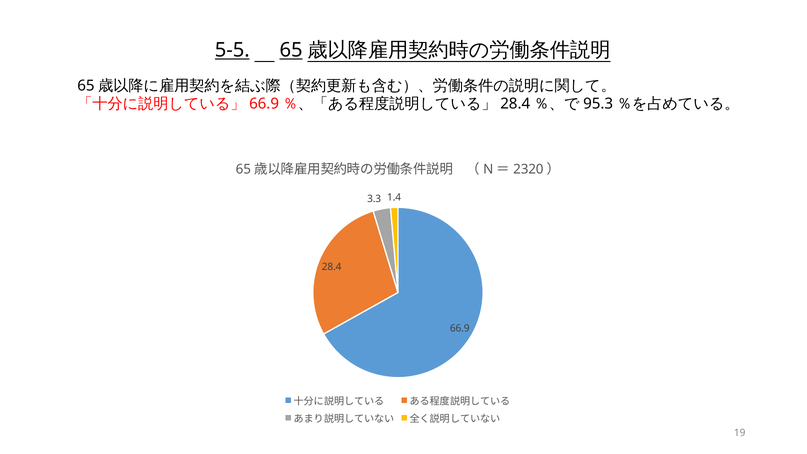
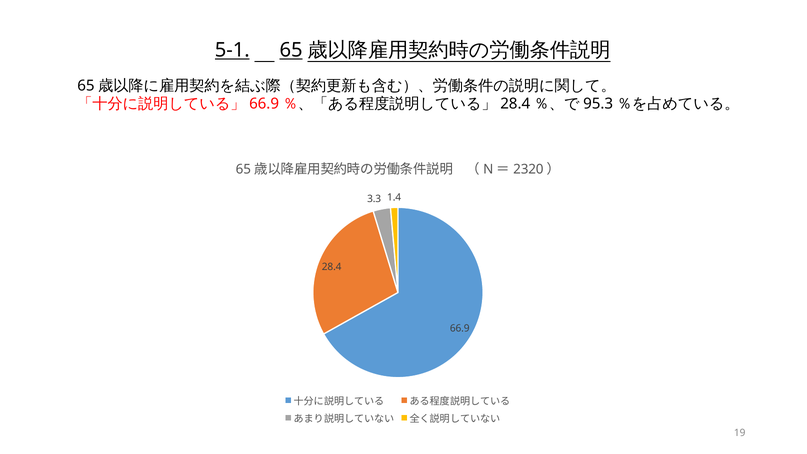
5-5: 5-5 -> 5-1
